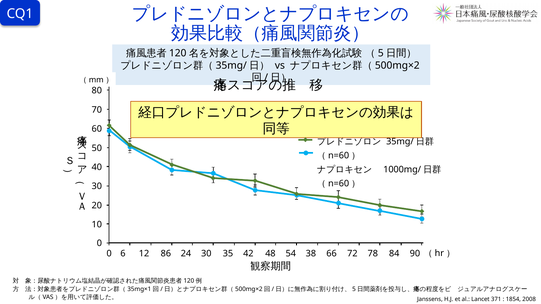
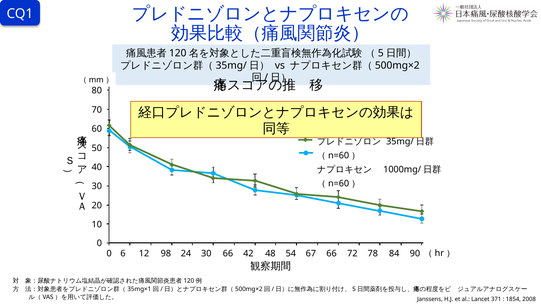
86: 86 -> 98
30 35: 35 -> 66
38: 38 -> 67
